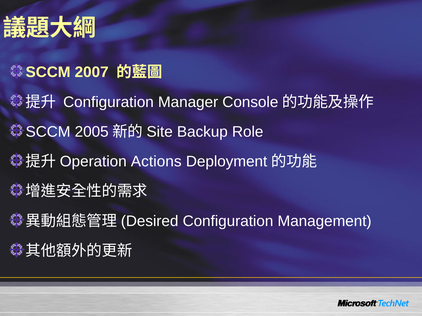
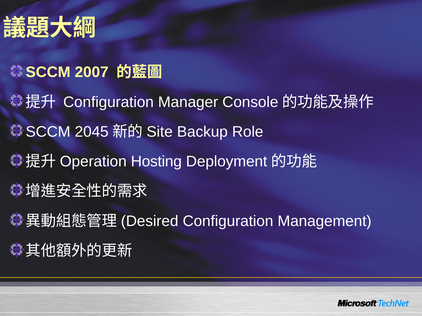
2005: 2005 -> 2045
Actions: Actions -> Hosting
